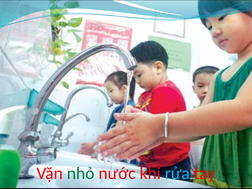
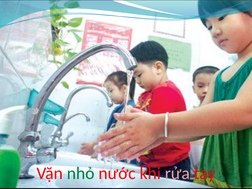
rửa colour: light blue -> pink
